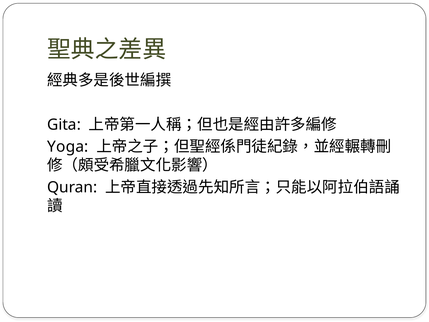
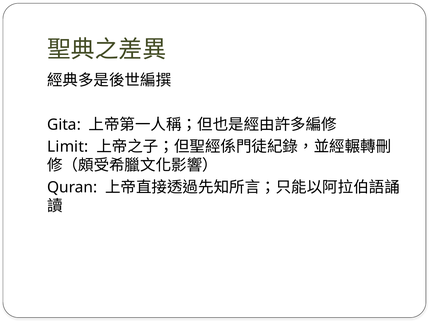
Yoga: Yoga -> Limit
